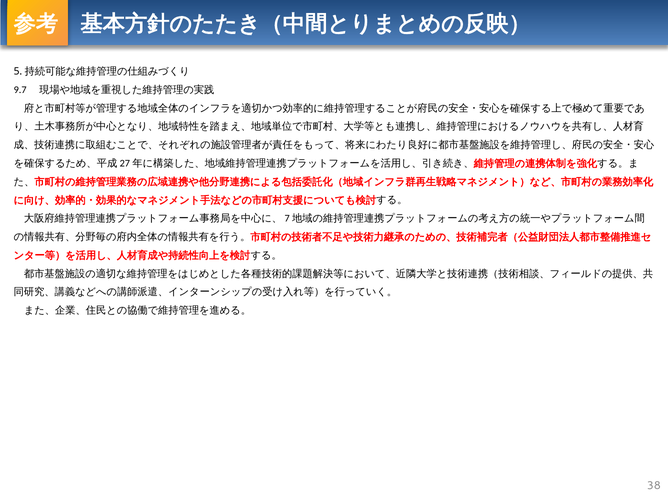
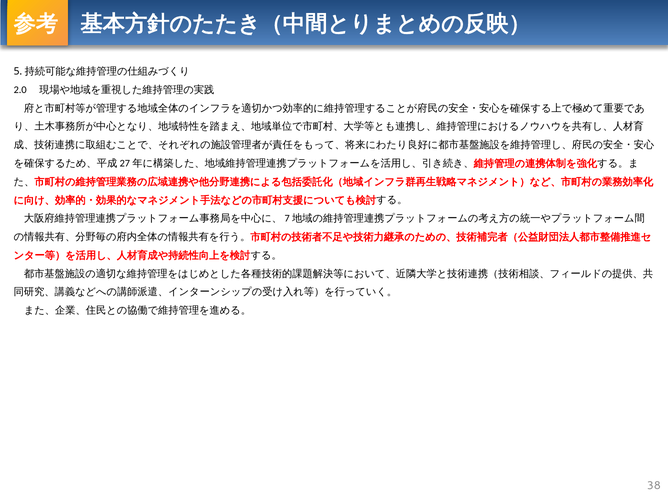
9.7: 9.7 -> 2.0
